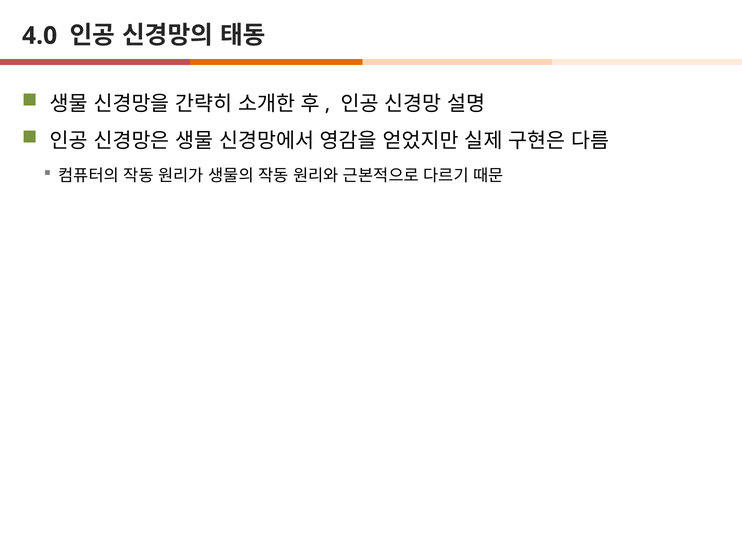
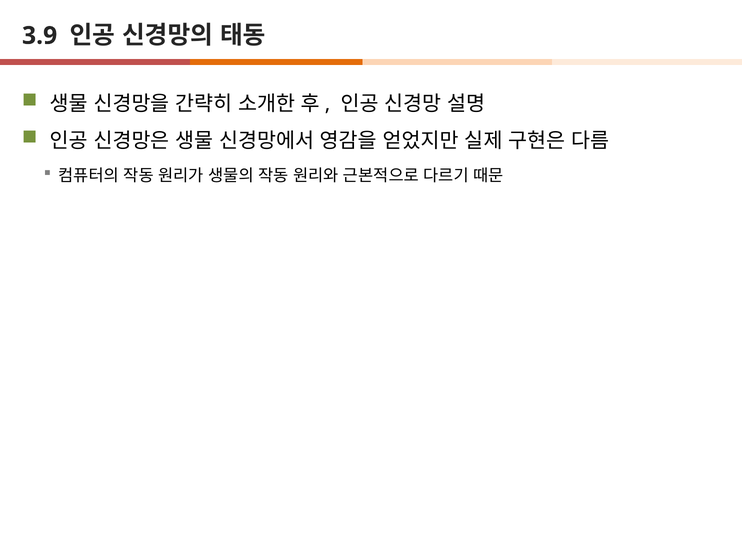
4.0: 4.0 -> 3.9
